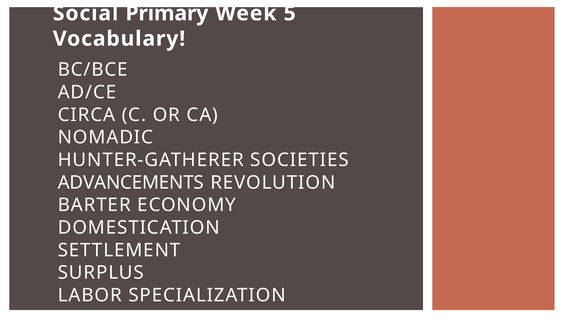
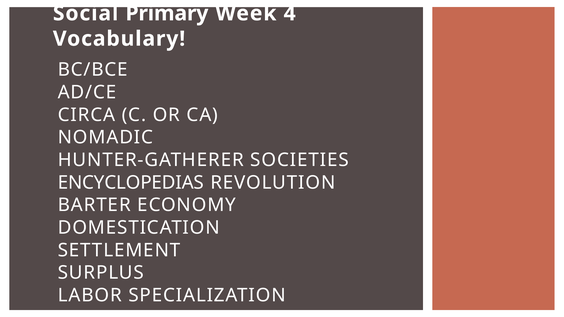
5: 5 -> 4
ADVANCEMENTS: ADVANCEMENTS -> ENCYCLOPEDIAS
